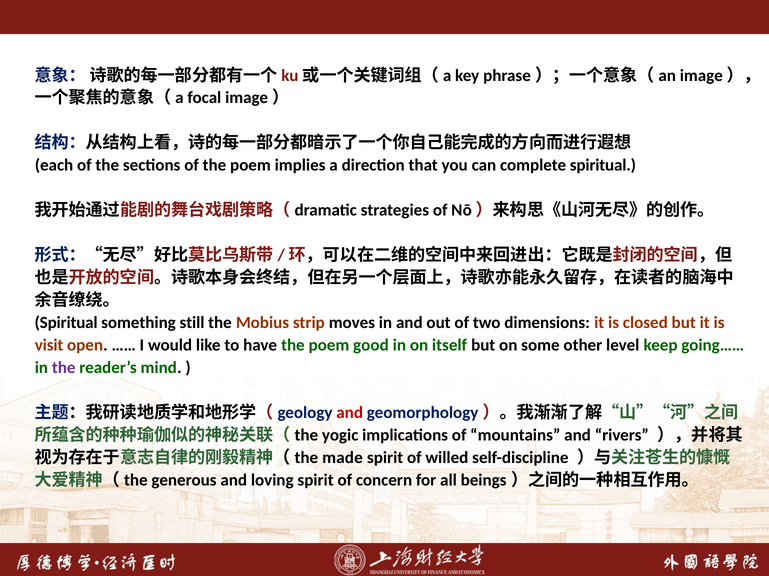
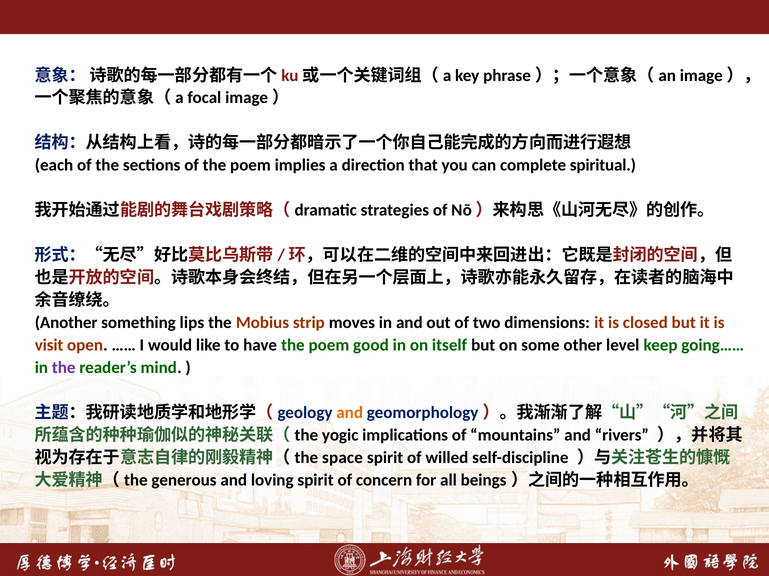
Spiritual at (66, 323): Spiritual -> Another
still: still -> lips
and at (350, 413) colour: red -> orange
made: made -> space
